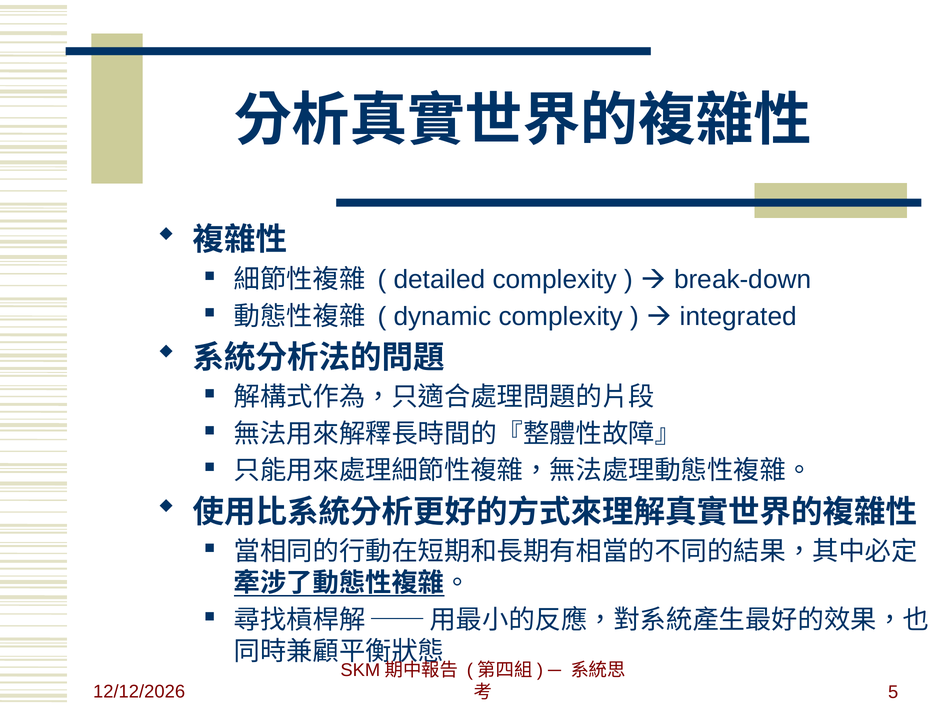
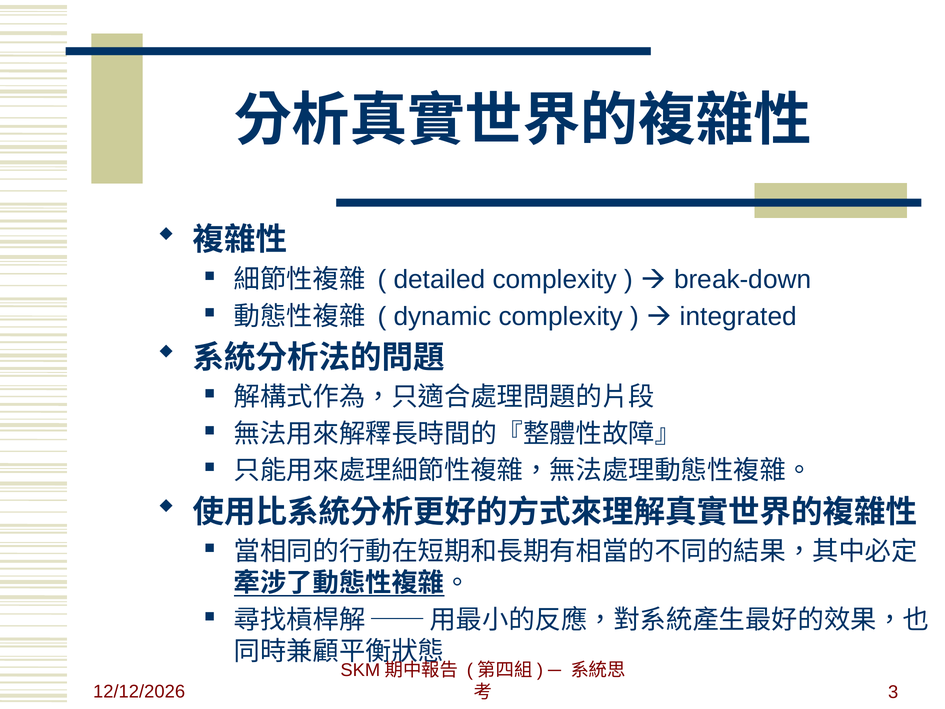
5: 5 -> 3
